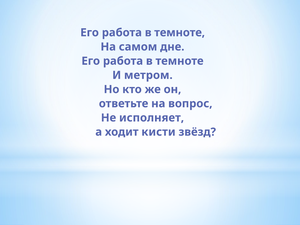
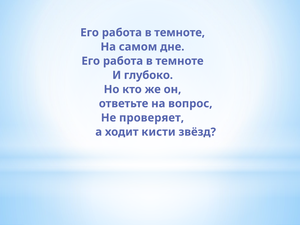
метром: метром -> глубоко
исполняет: исполняет -> проверяет
